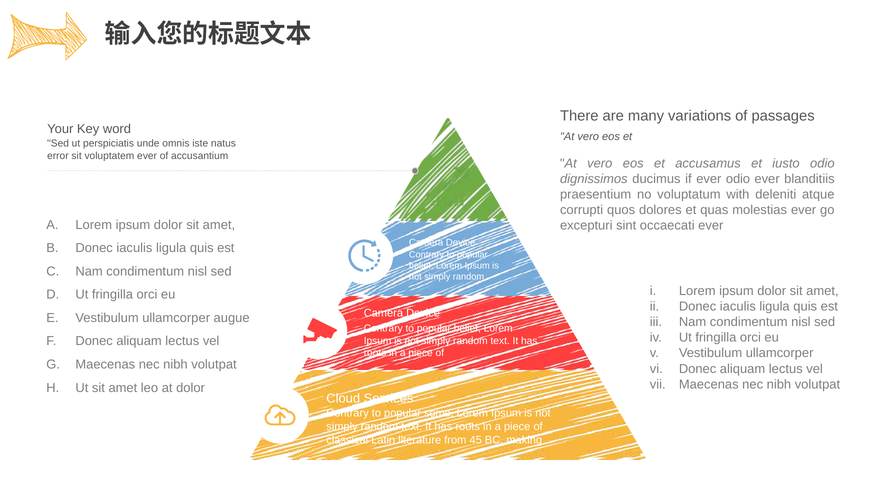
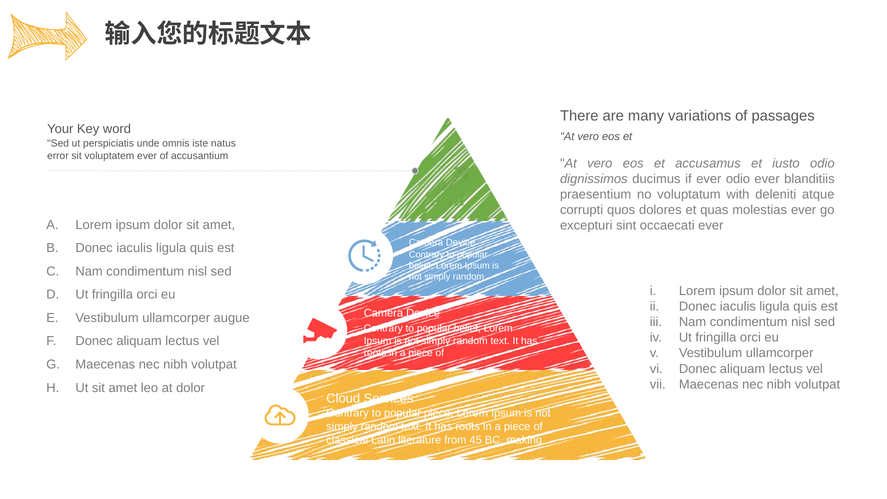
popular some: some -> piece
